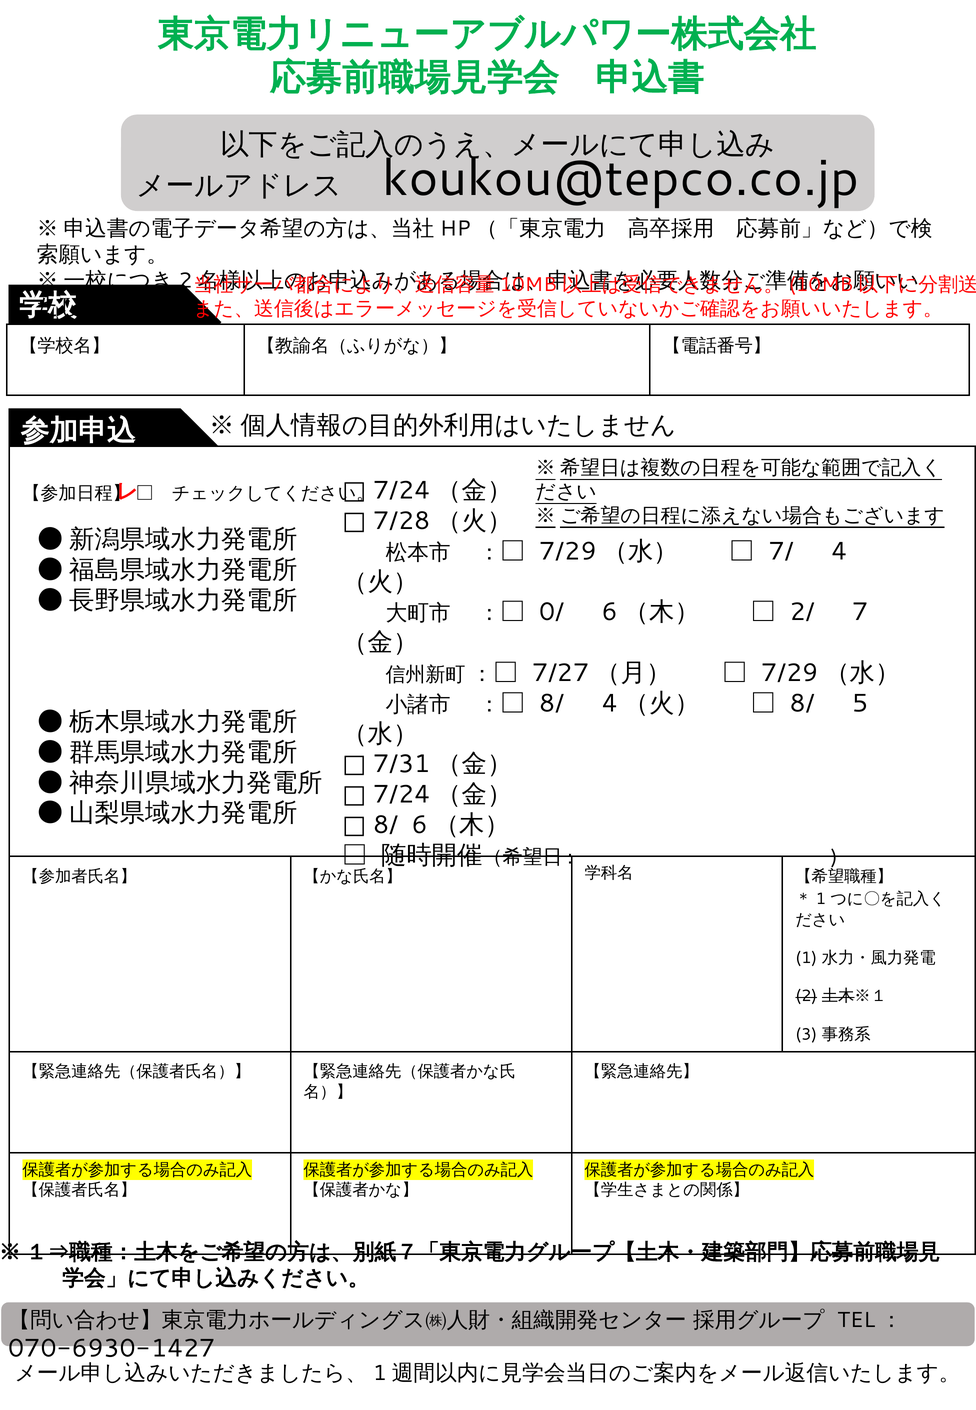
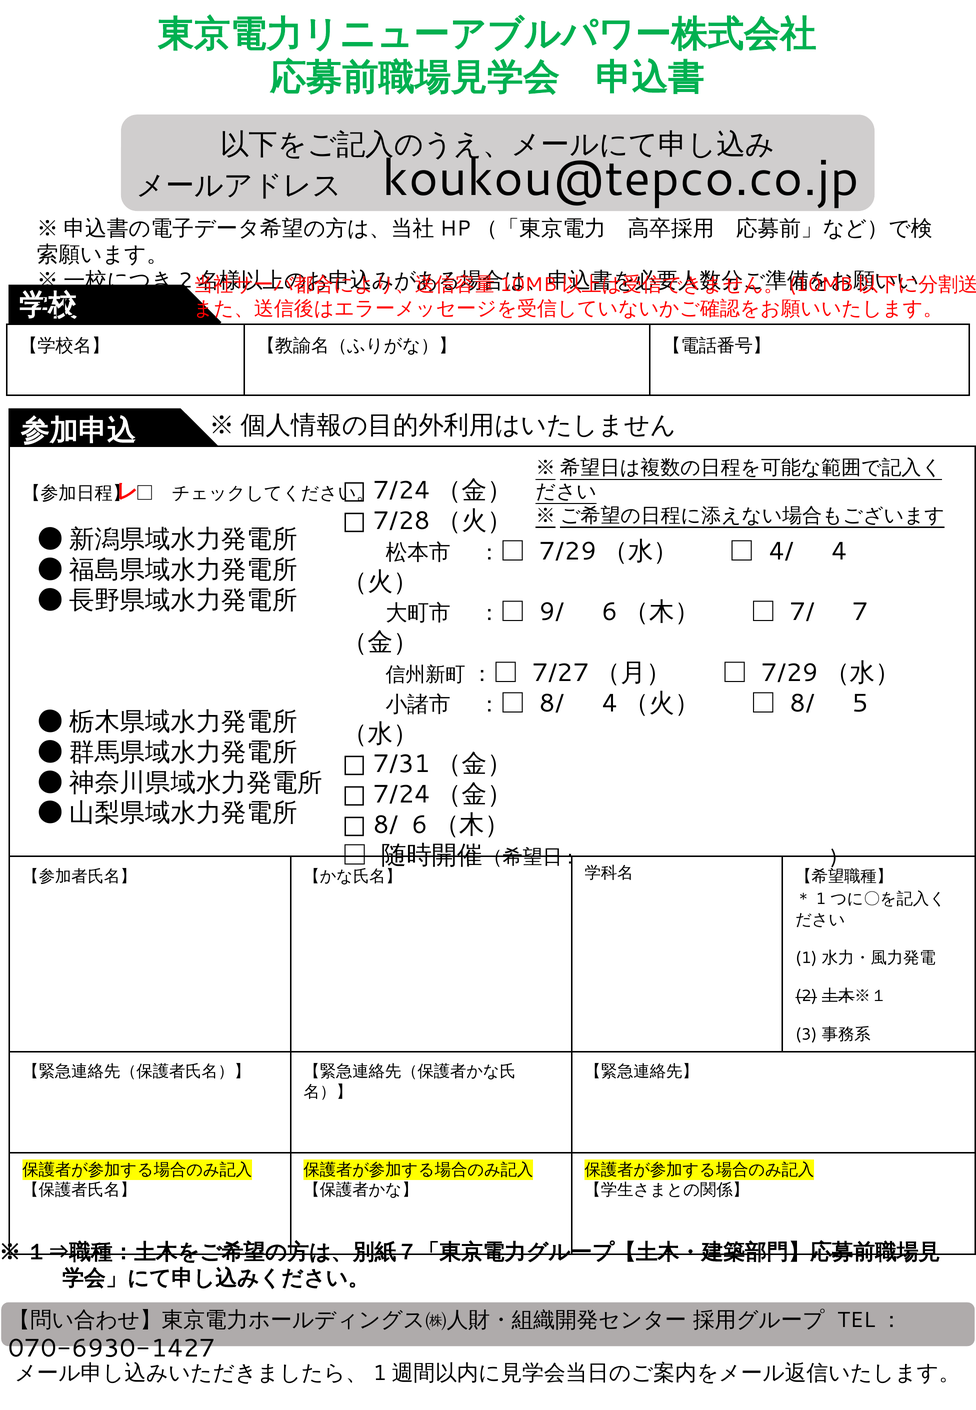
7/: 7/ -> 4/
0/: 0/ -> 9/
2/: 2/ -> 7/
